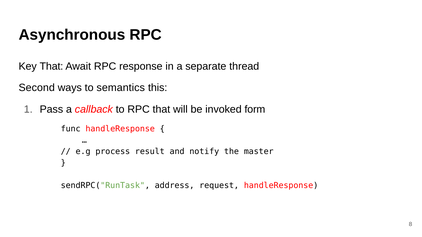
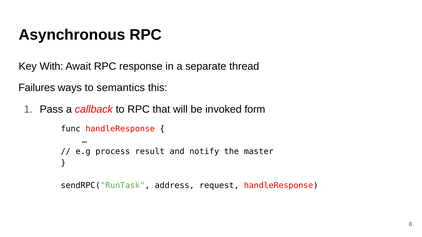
Key That: That -> With
Second: Second -> Failures
